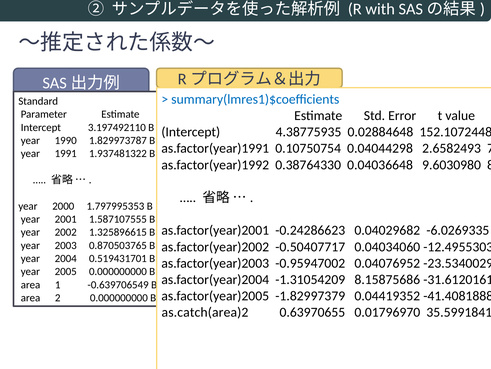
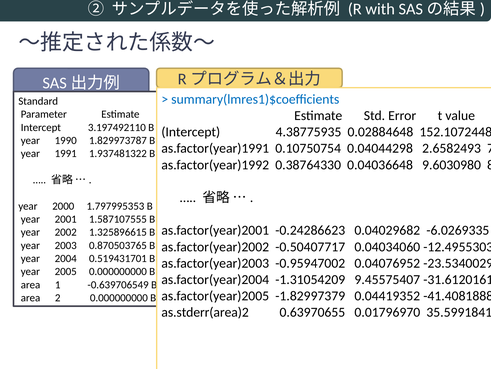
8.15875686: 8.15875686 -> 9.45575407
as.catch(area)2: as.catch(area)2 -> as.stderr(area)2
